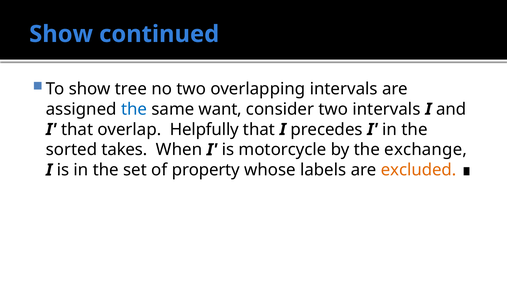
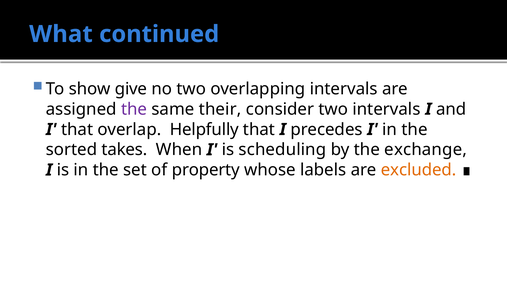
Show at (61, 34): Show -> What
tree: tree -> give
the at (134, 109) colour: blue -> purple
want: want -> their
motorcycle: motorcycle -> scheduling
